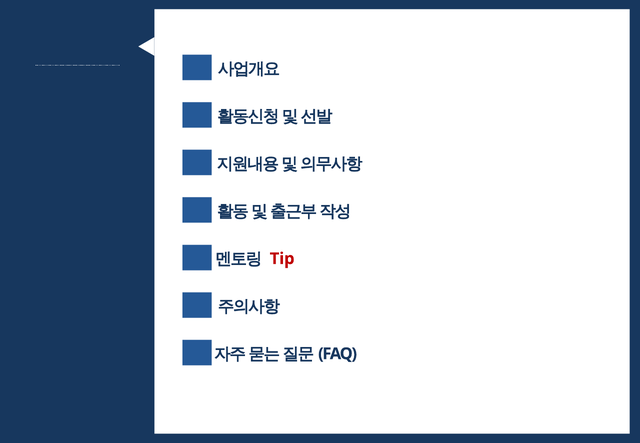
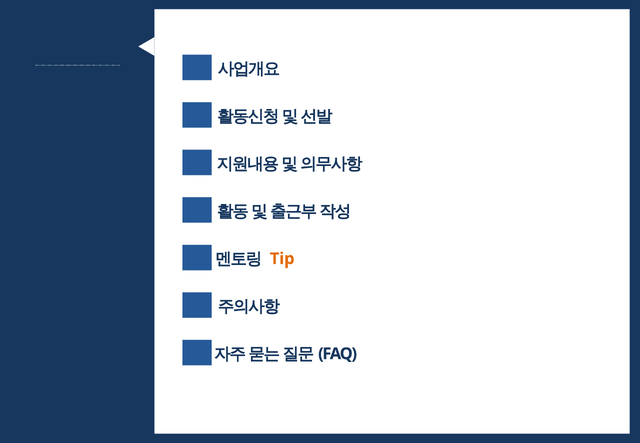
Tip colour: red -> orange
